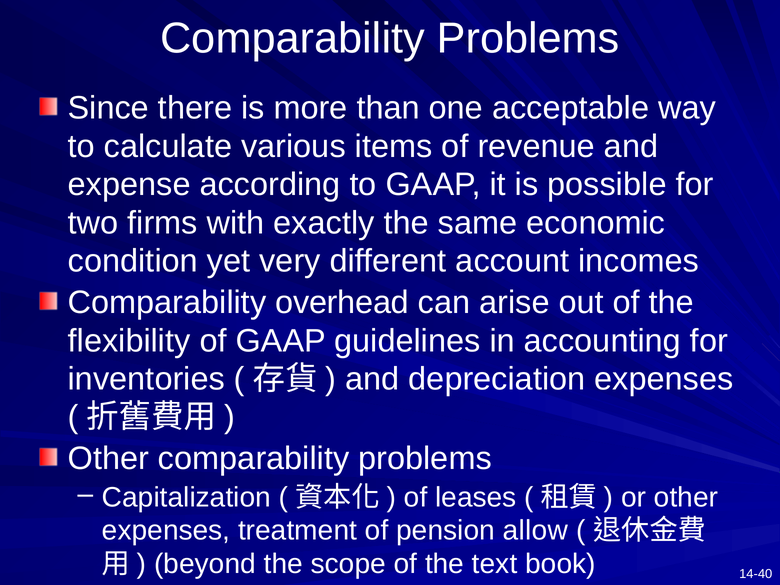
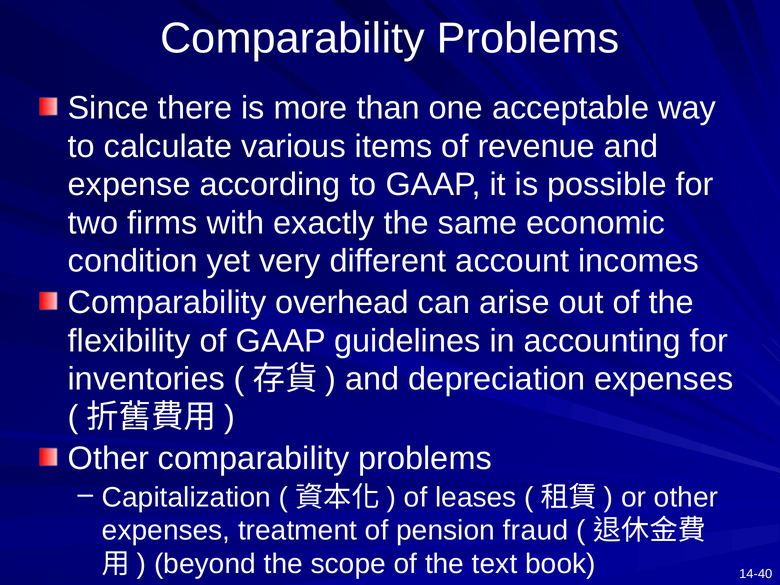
allow: allow -> fraud
